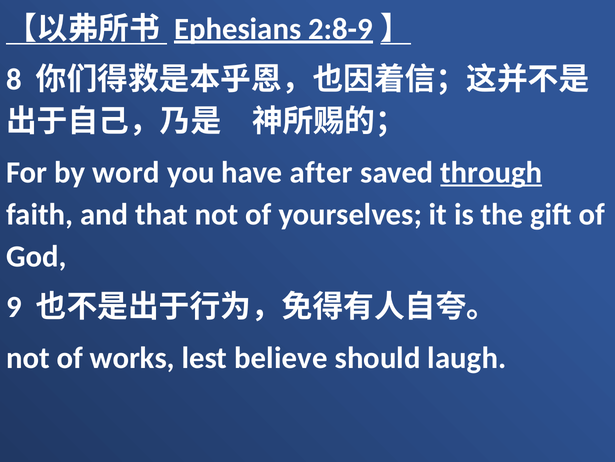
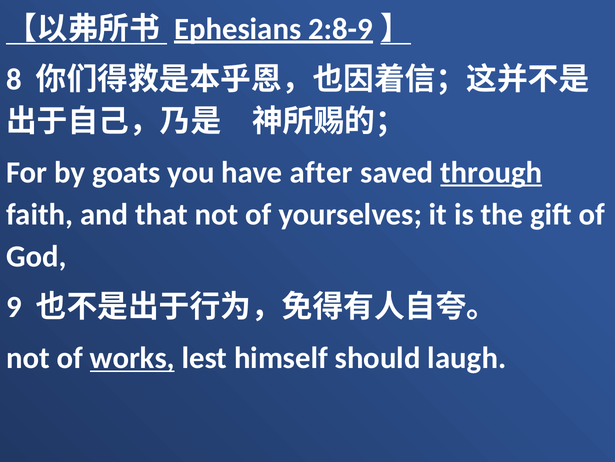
word: word -> goats
works underline: none -> present
believe: believe -> himself
